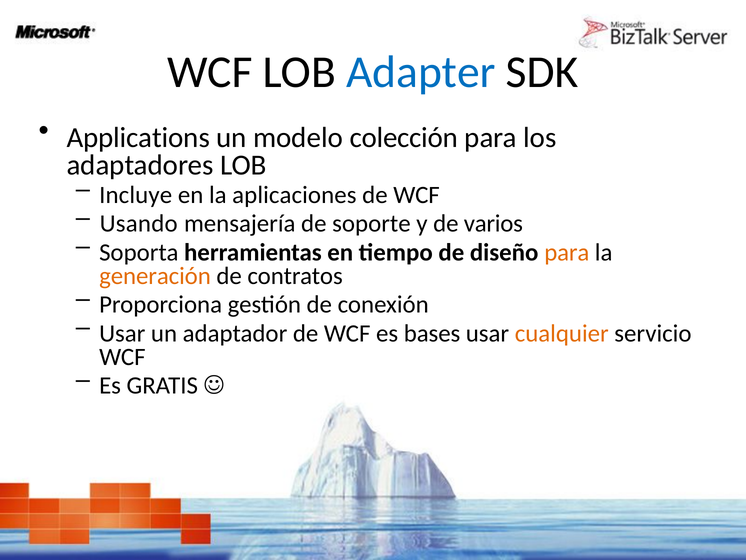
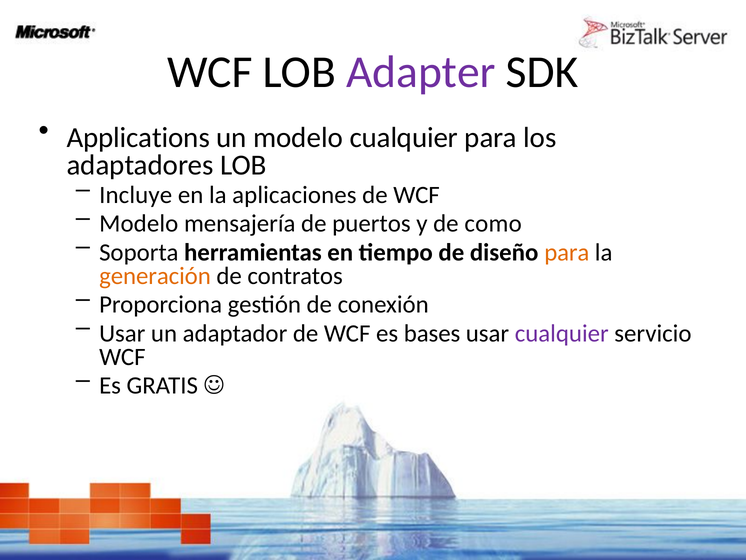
Adapter colour: blue -> purple
modelo colección: colección -> cualquier
Usando at (139, 224): Usando -> Modelo
soporte: soporte -> puertos
varios: varios -> como
cualquier at (562, 333) colour: orange -> purple
